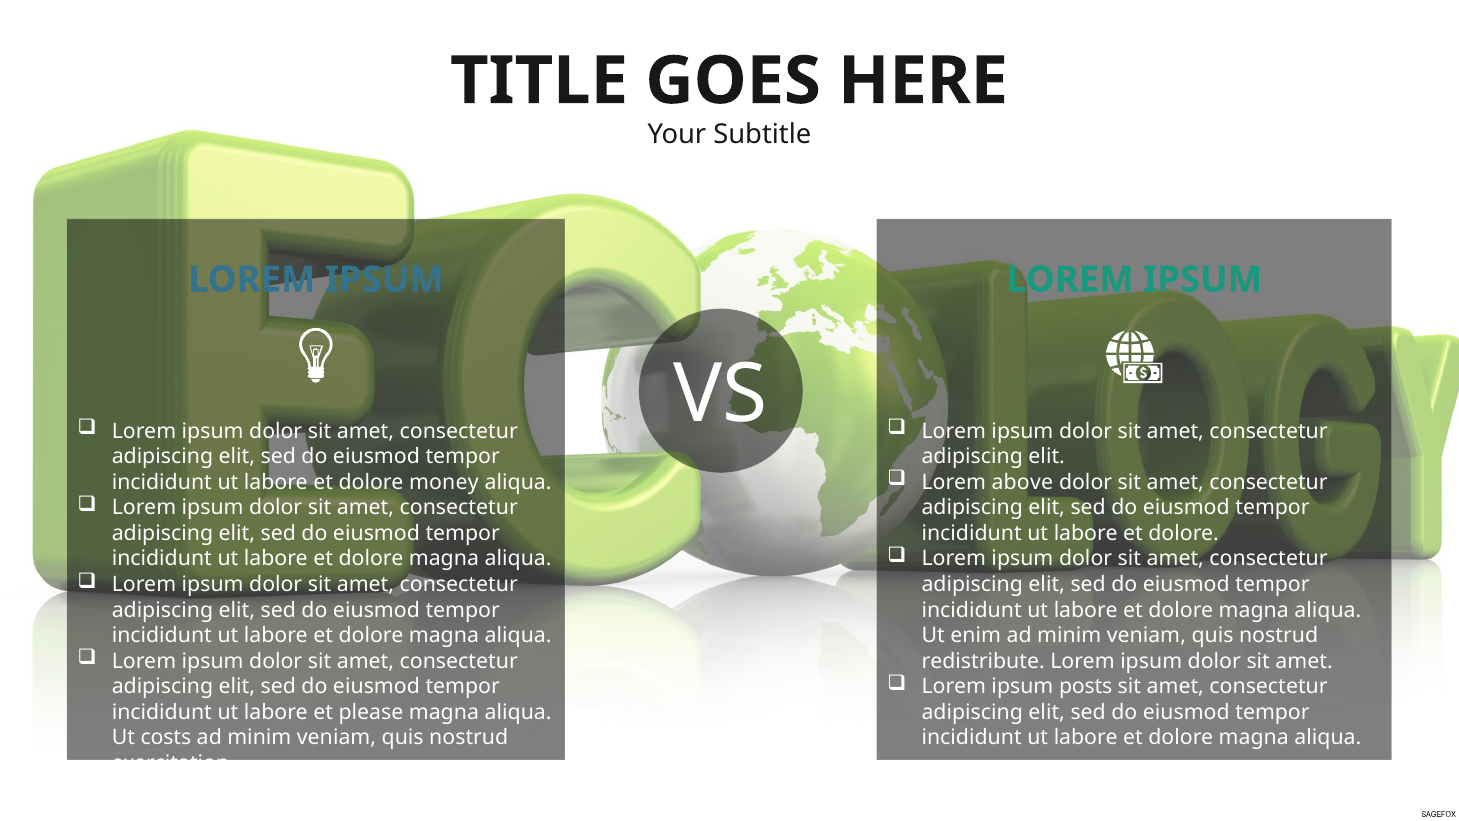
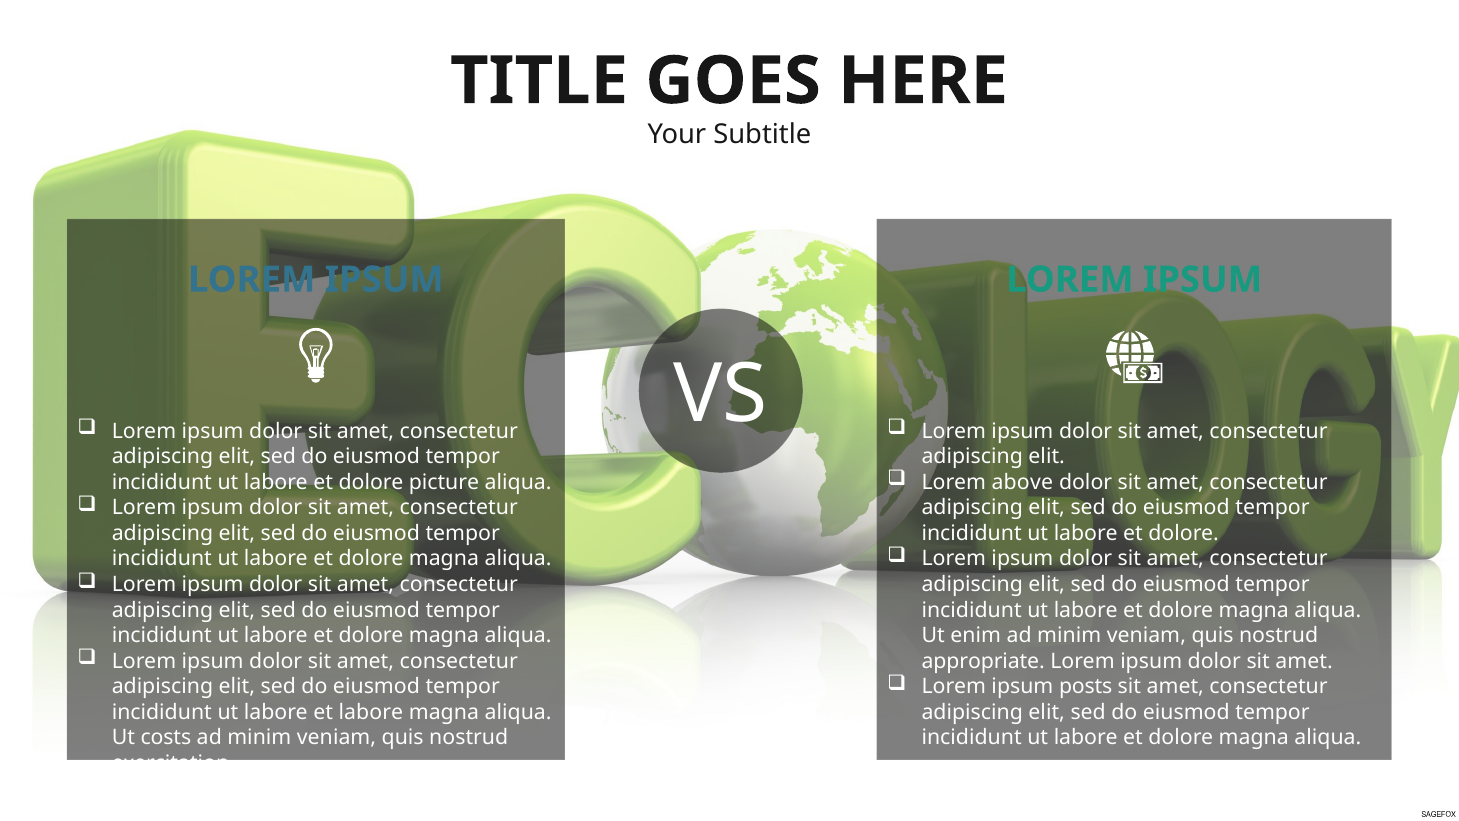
money: money -> picture
redistribute: redistribute -> appropriate
et please: please -> labore
